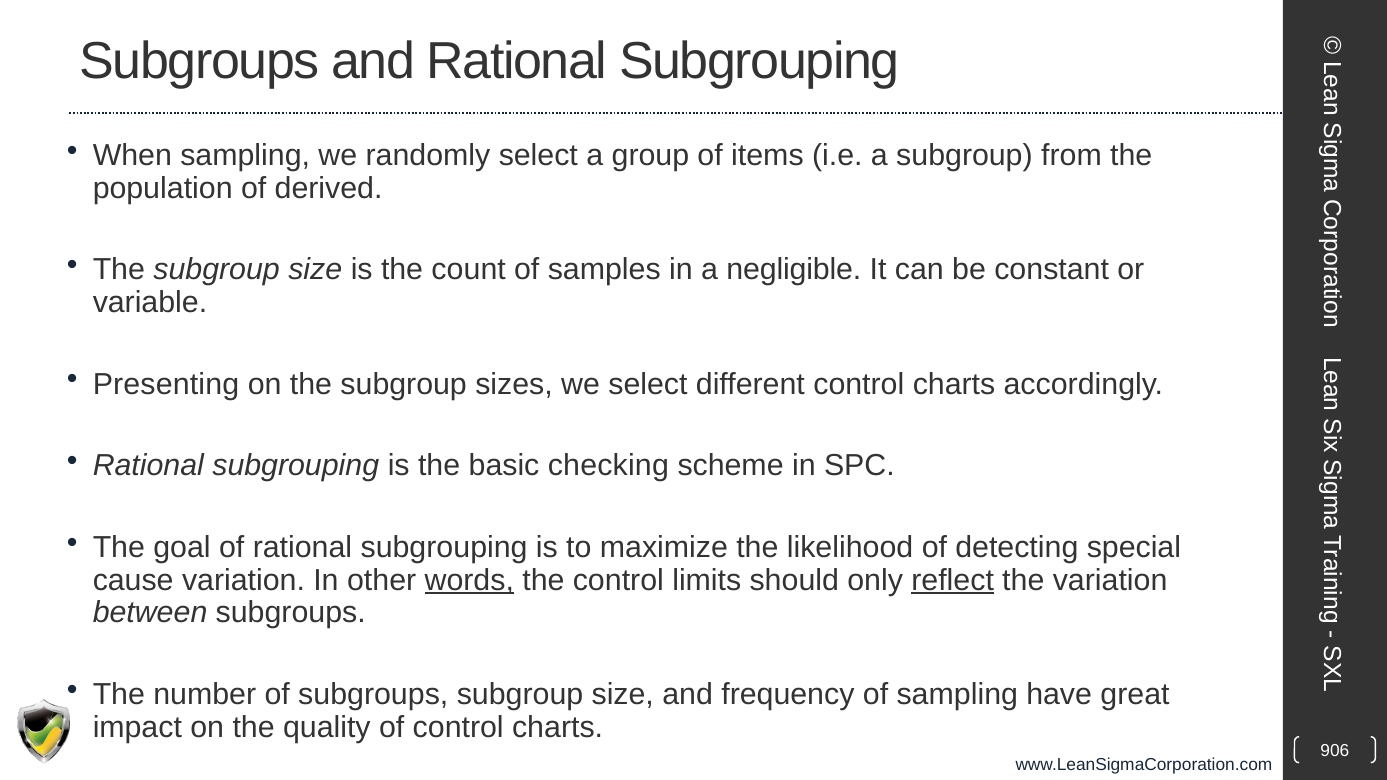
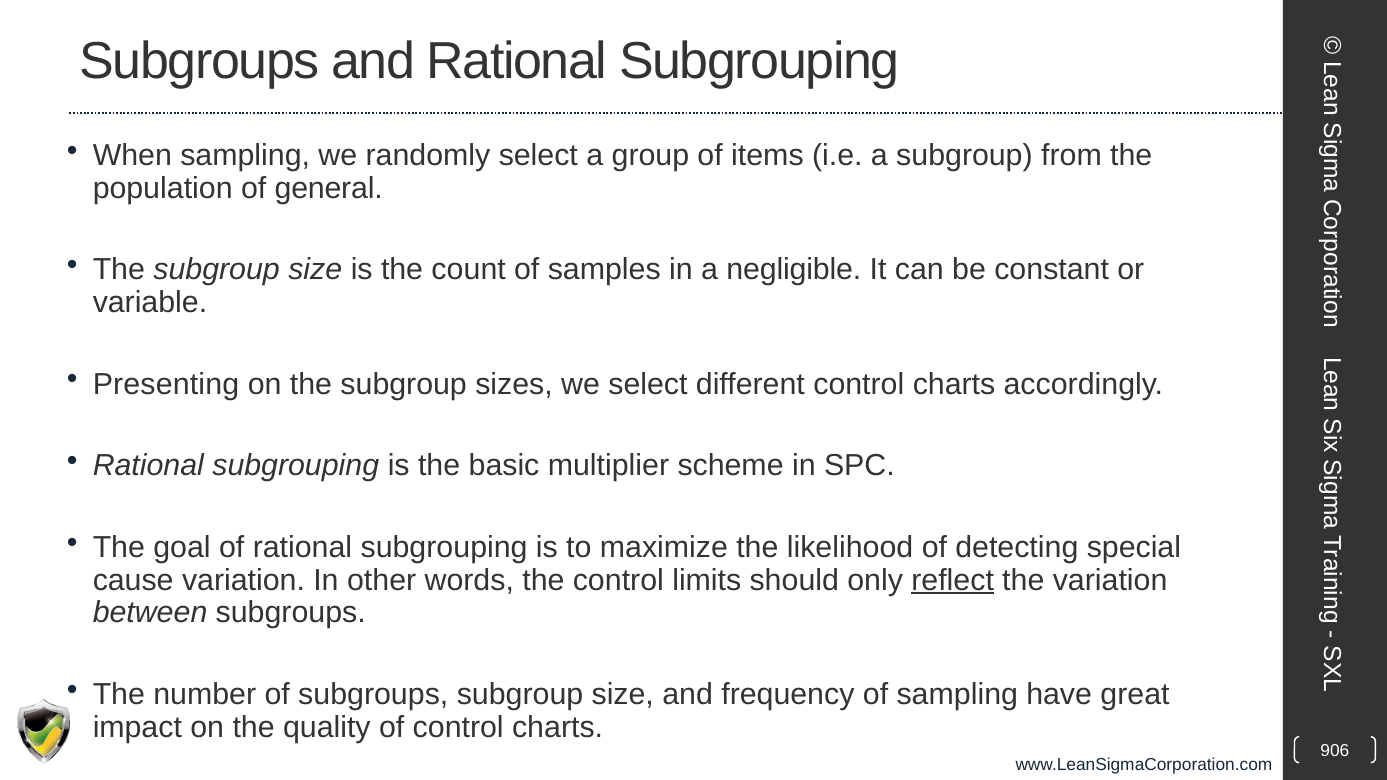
derived: derived -> general
checking: checking -> multiplier
words underline: present -> none
